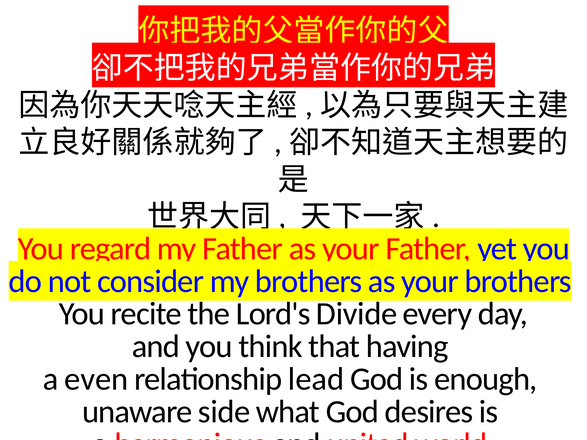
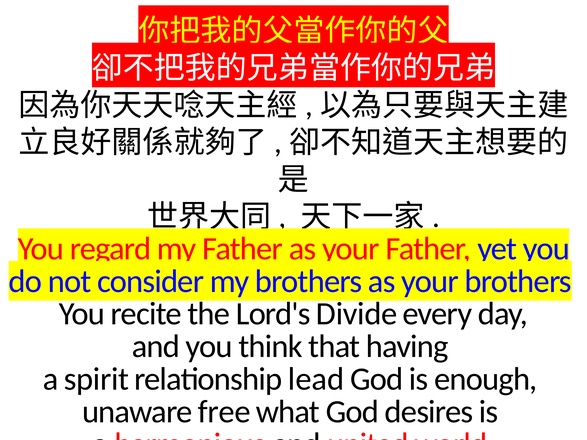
even: even -> spirit
side: side -> free
